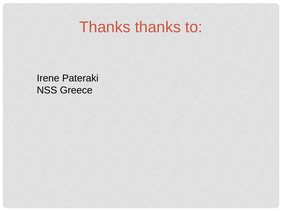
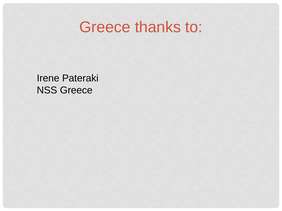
Thanks at (105, 27): Thanks -> Greece
